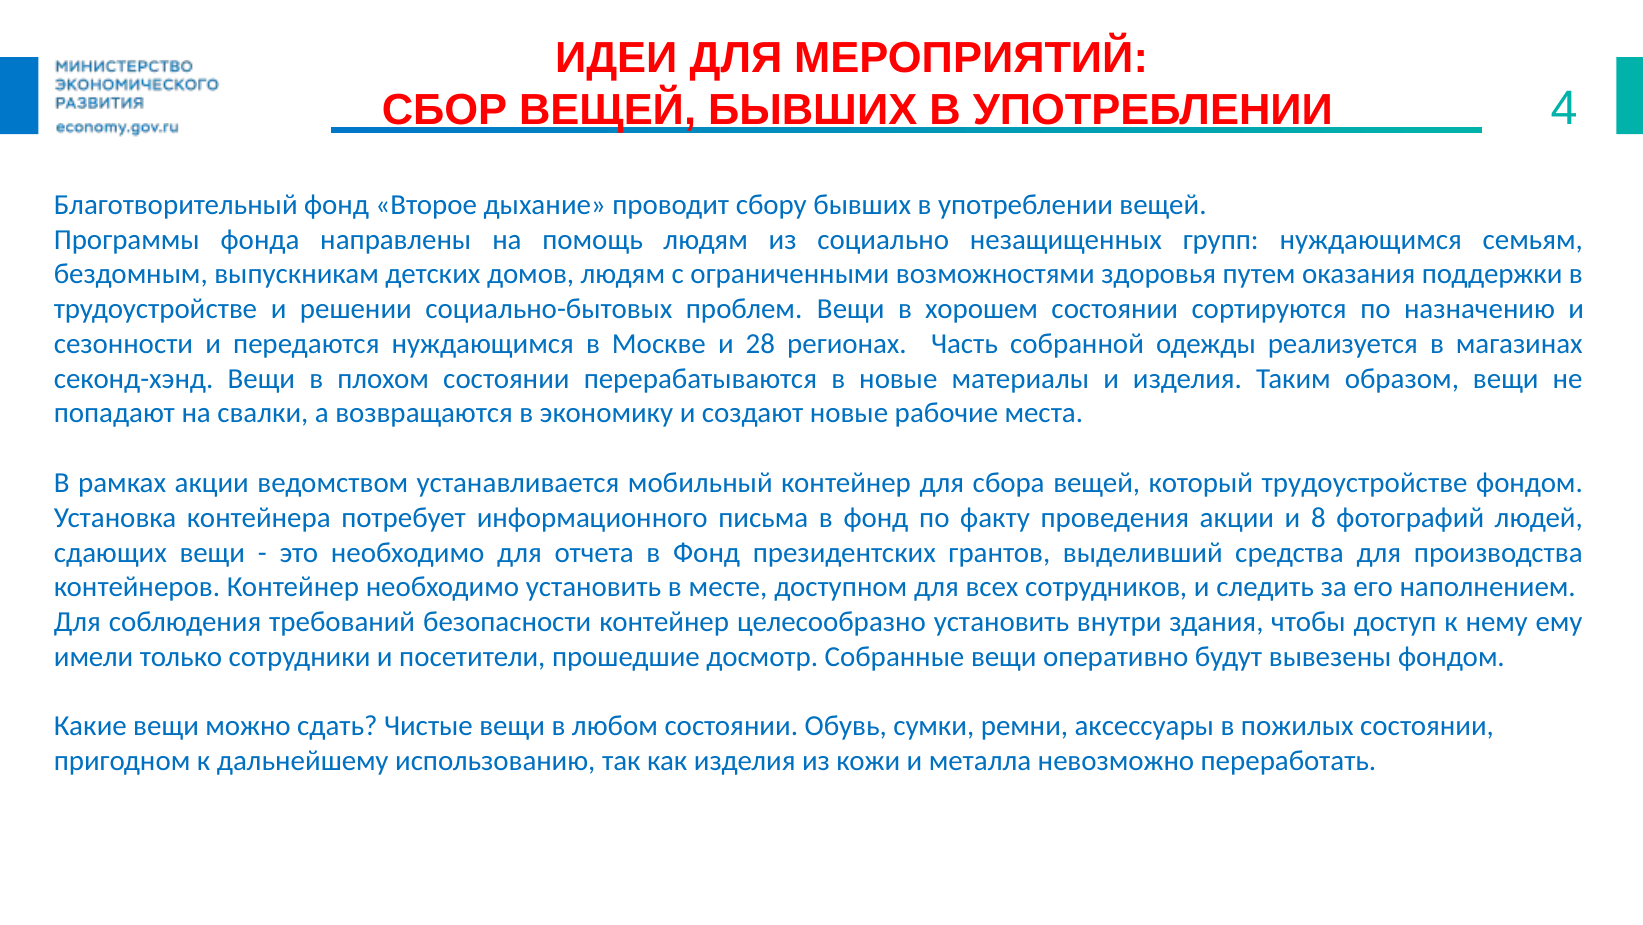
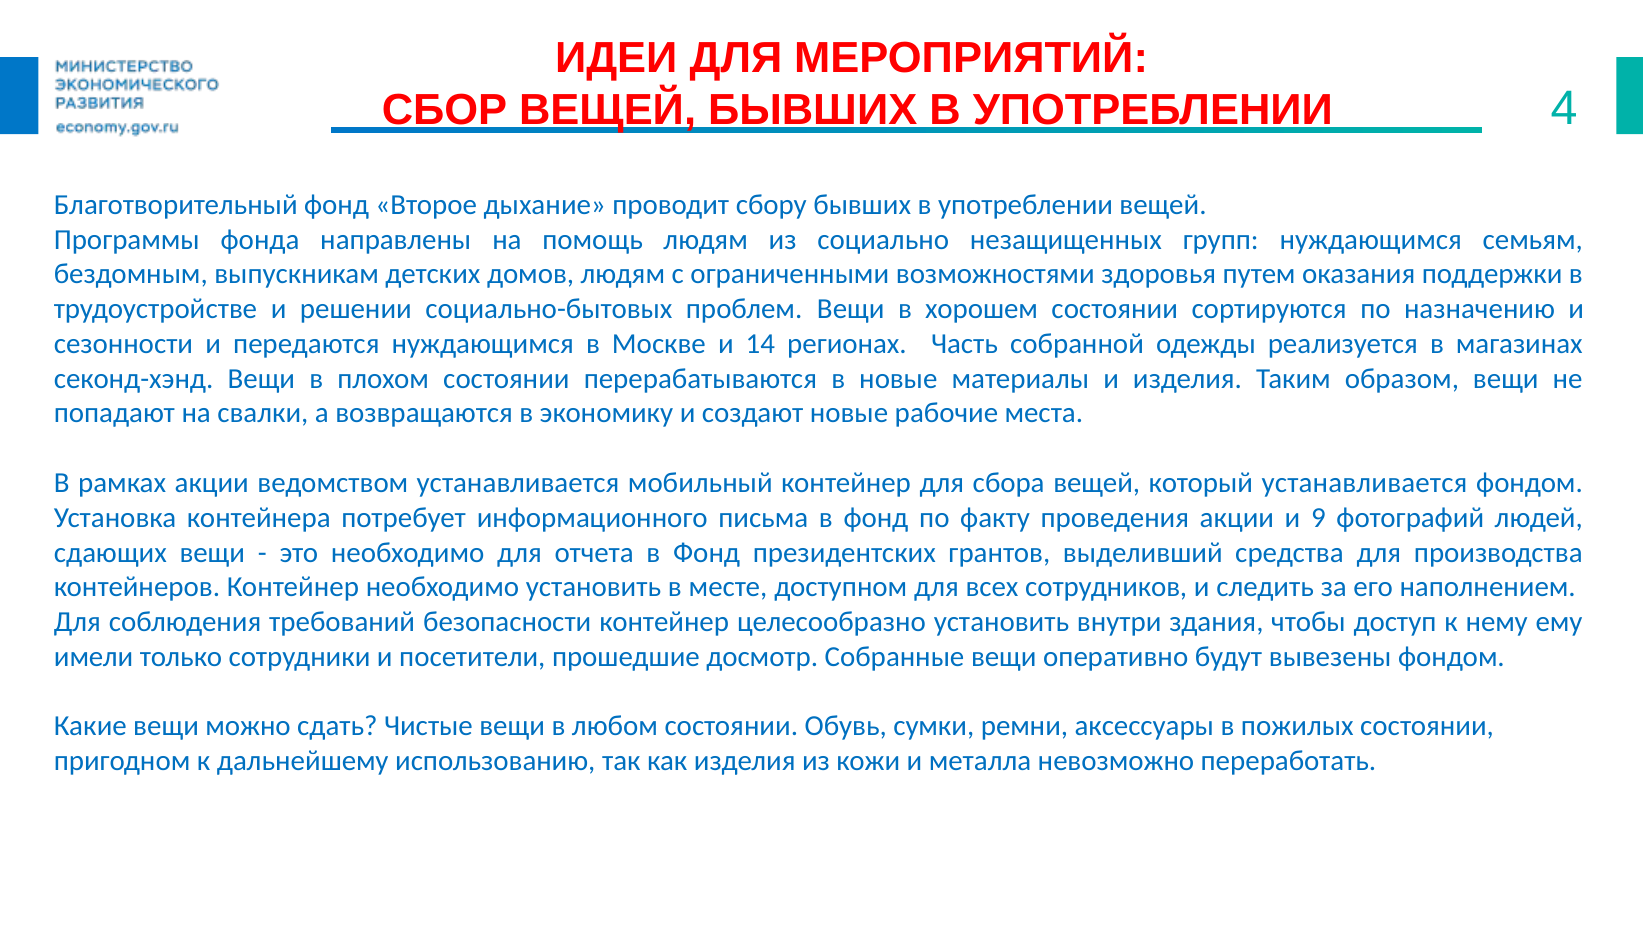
28: 28 -> 14
который трудоустройстве: трудоустройстве -> устанавливается
8: 8 -> 9
